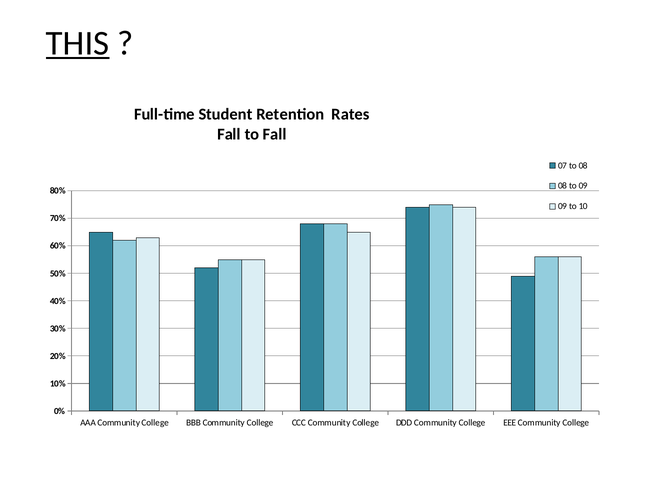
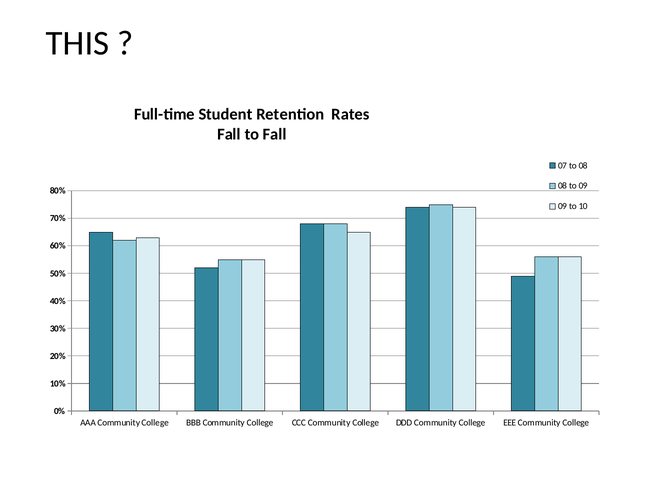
THIS underline: present -> none
